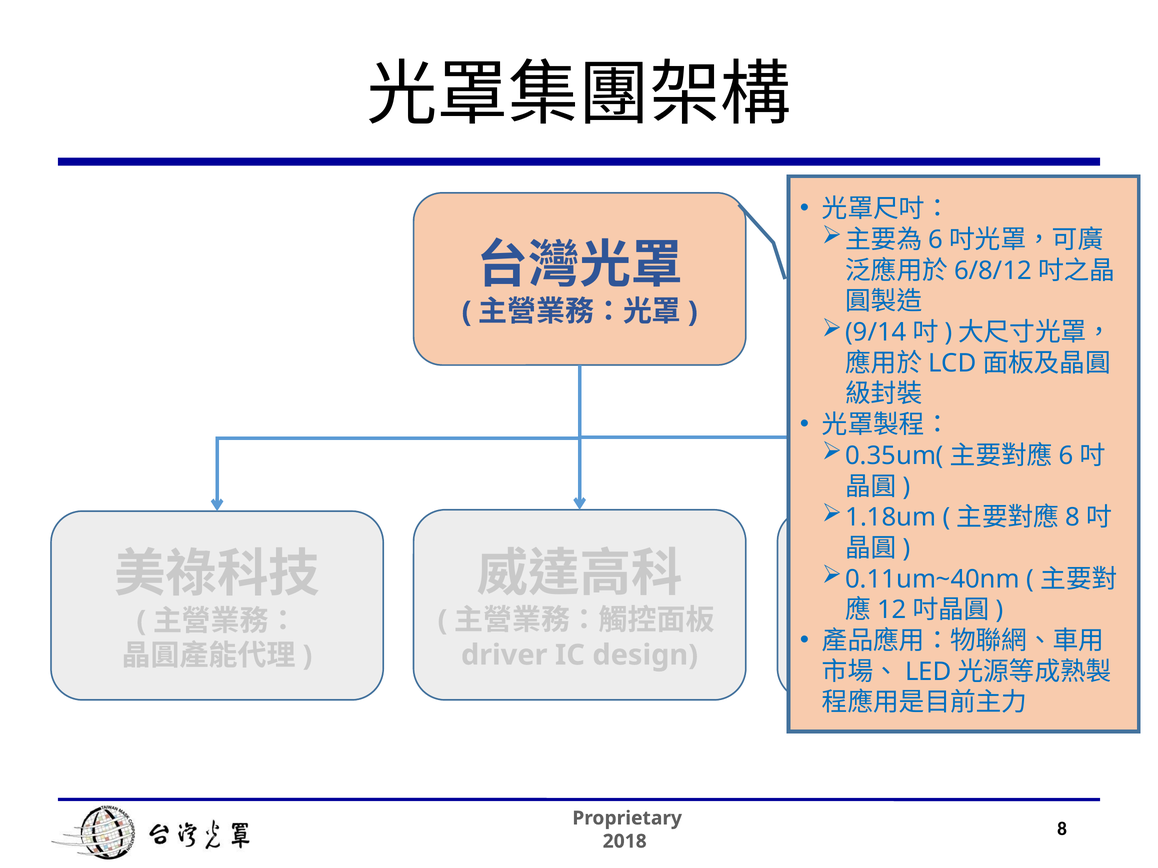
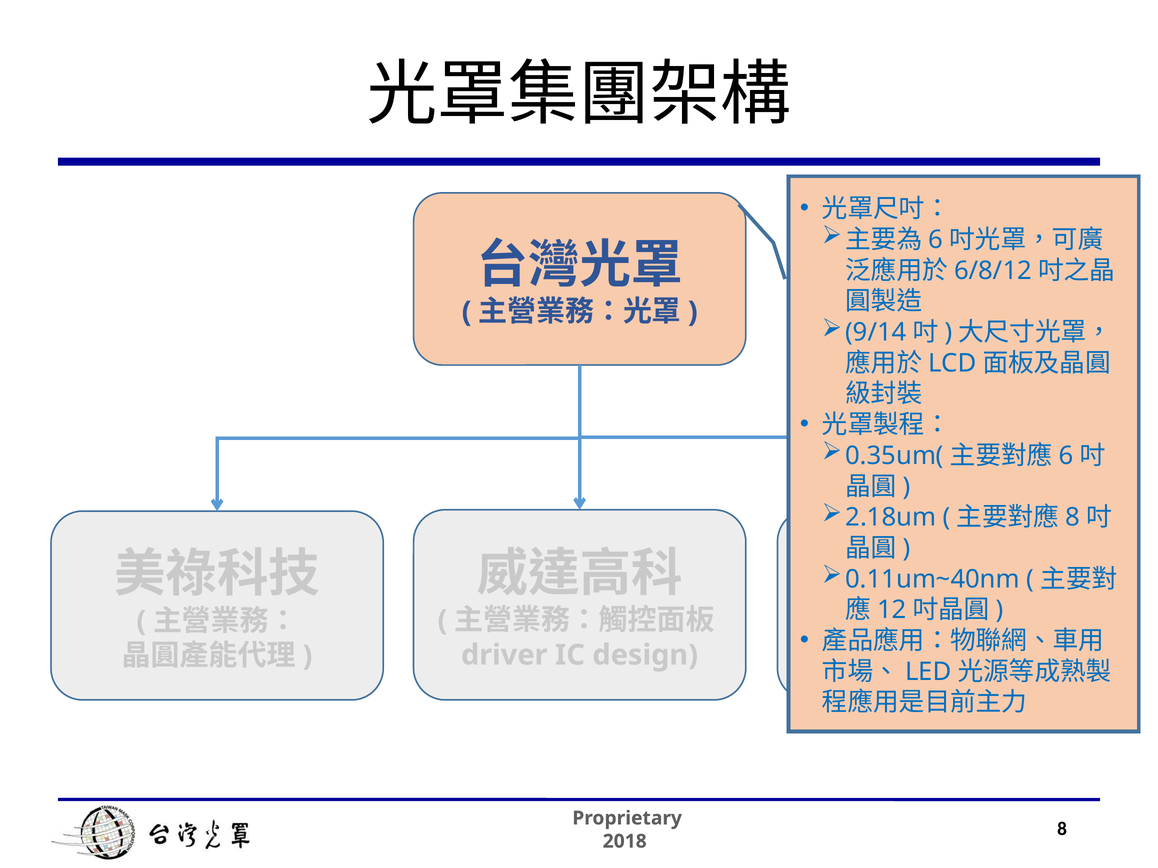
1.18um: 1.18um -> 2.18um
